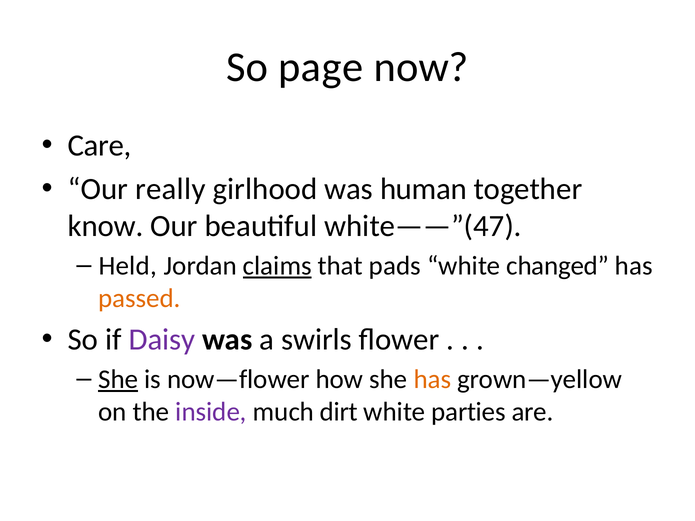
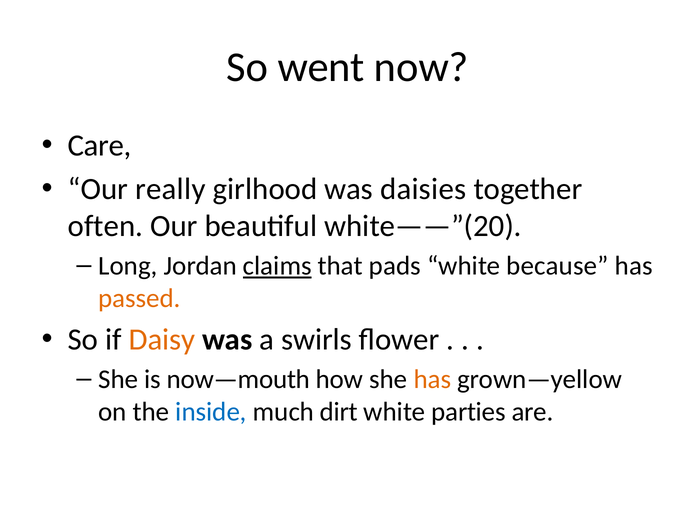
page: page -> went
human: human -> daisies
know: know -> often
white——”(47: white——”(47 -> white——”(20
Held: Held -> Long
changed: changed -> because
Daisy colour: purple -> orange
She at (118, 380) underline: present -> none
now—flower: now—flower -> now—mouth
inside colour: purple -> blue
